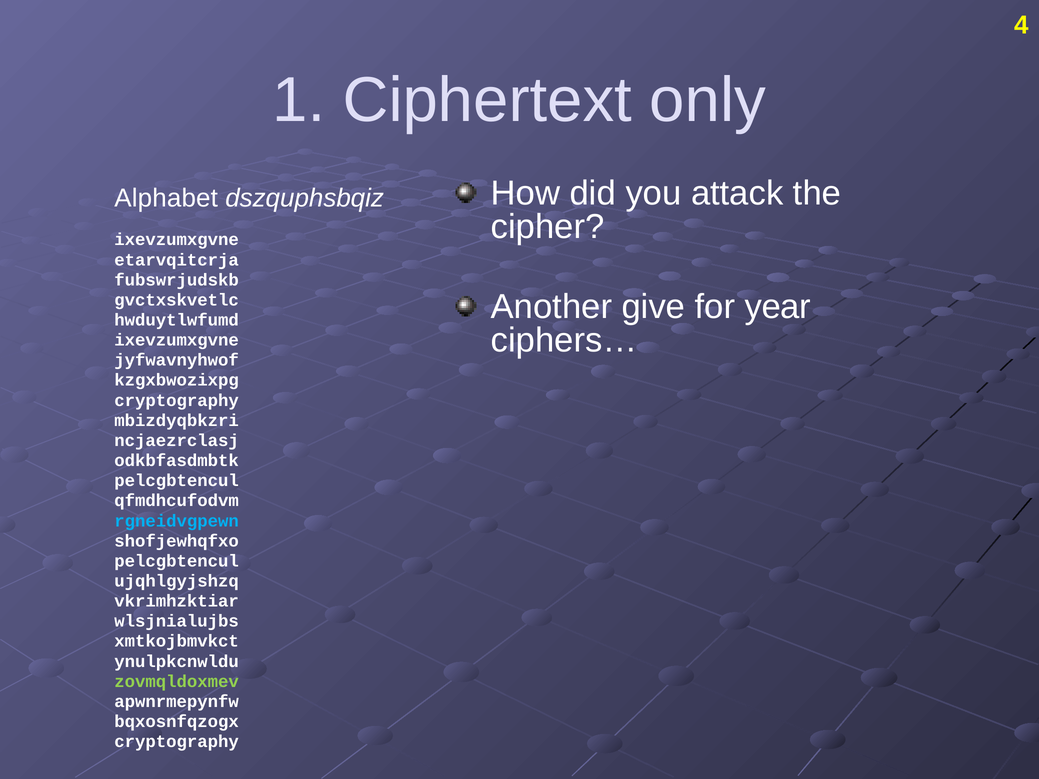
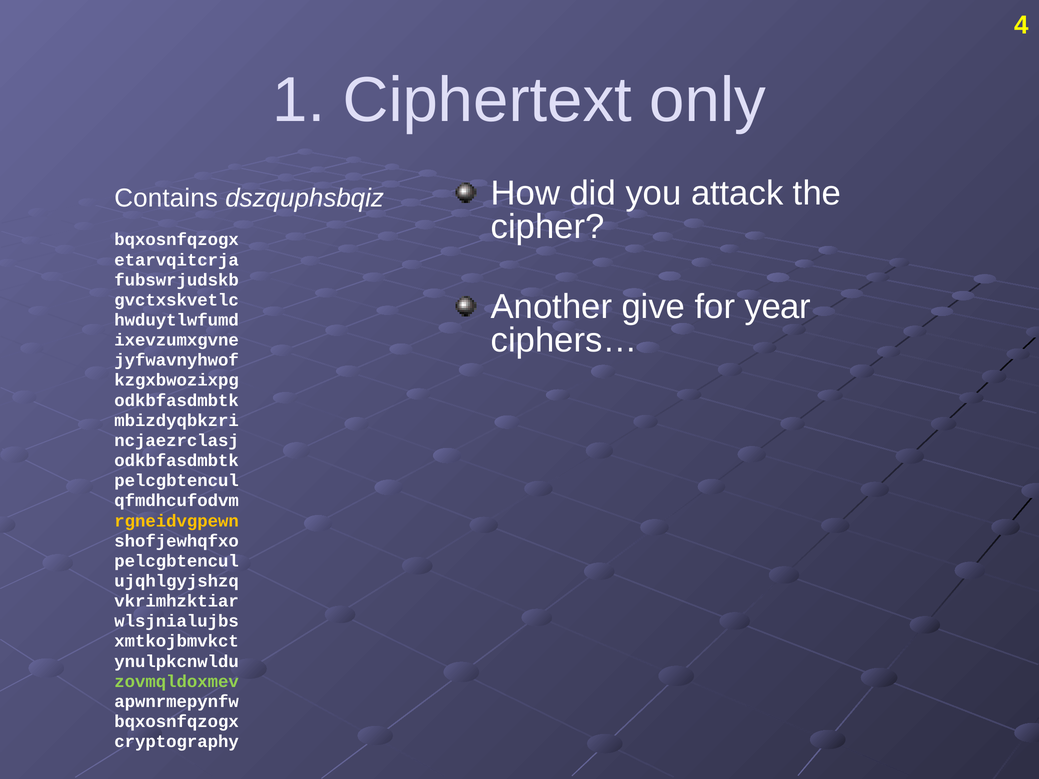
Alphabet: Alphabet -> Contains
ixevzumxgvne at (177, 240): ixevzumxgvne -> bqxosnfqzogx
cryptography at (177, 400): cryptography -> odkbfasdmbtk
rgneidvgpewn colour: light blue -> yellow
